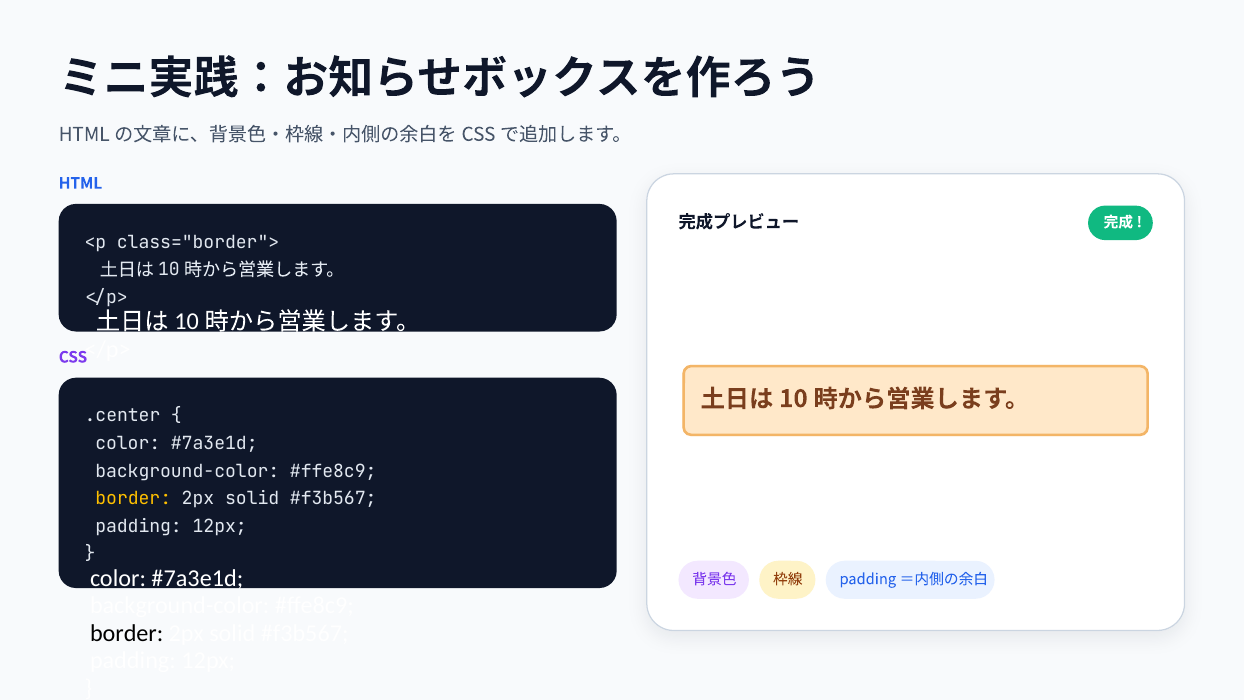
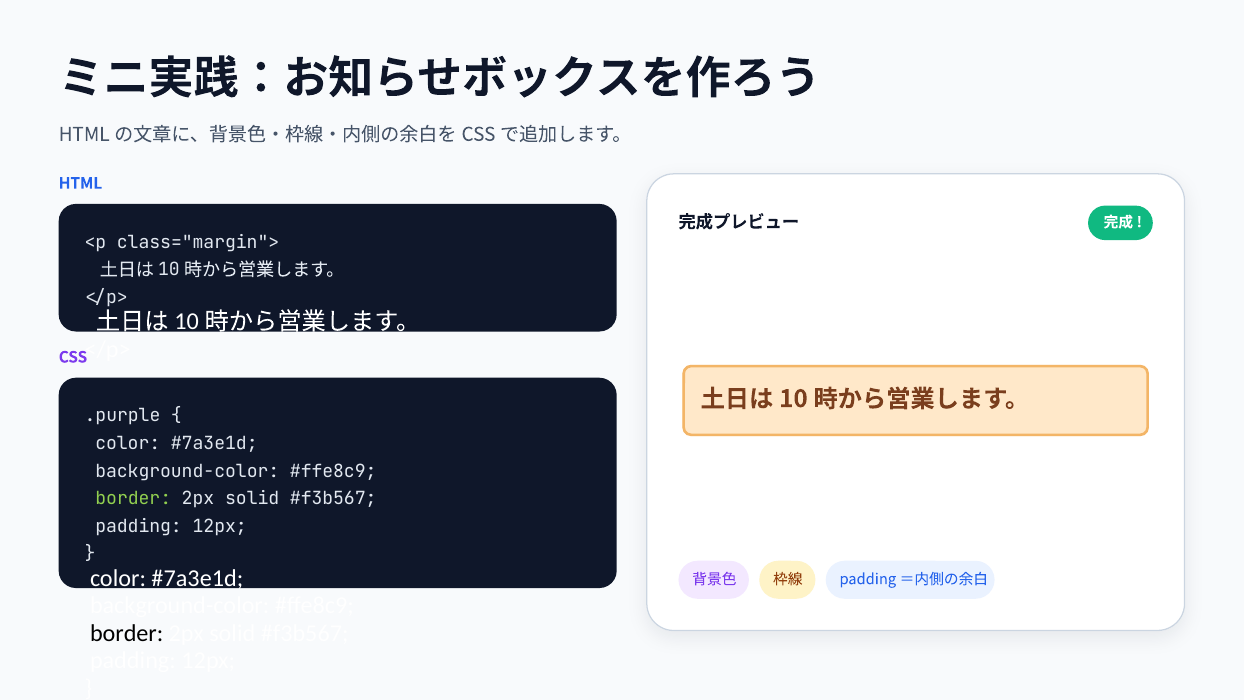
class="border">: class="border"> -> class="margin">
.center: .center -> .purple
border at (133, 499) colour: yellow -> light green
